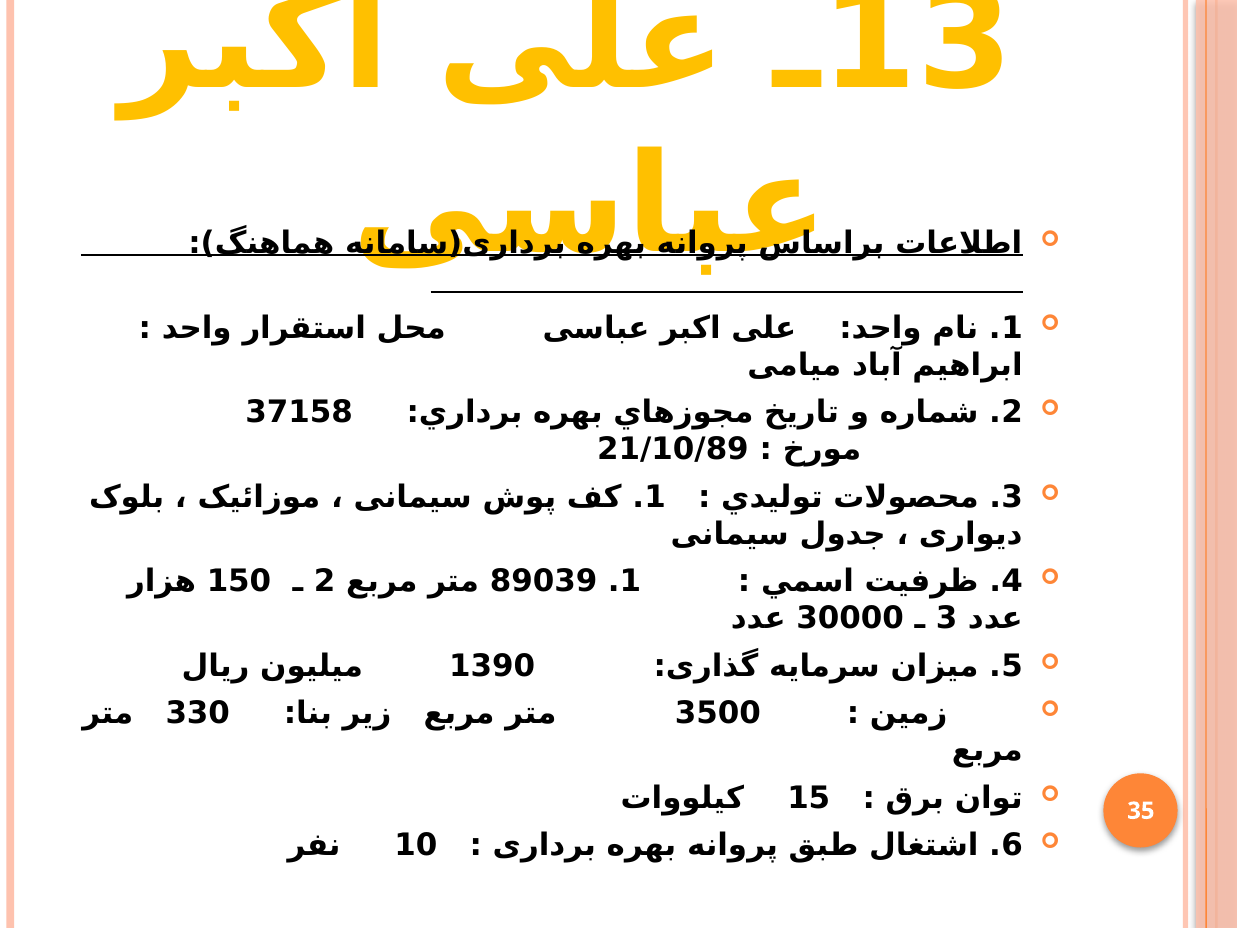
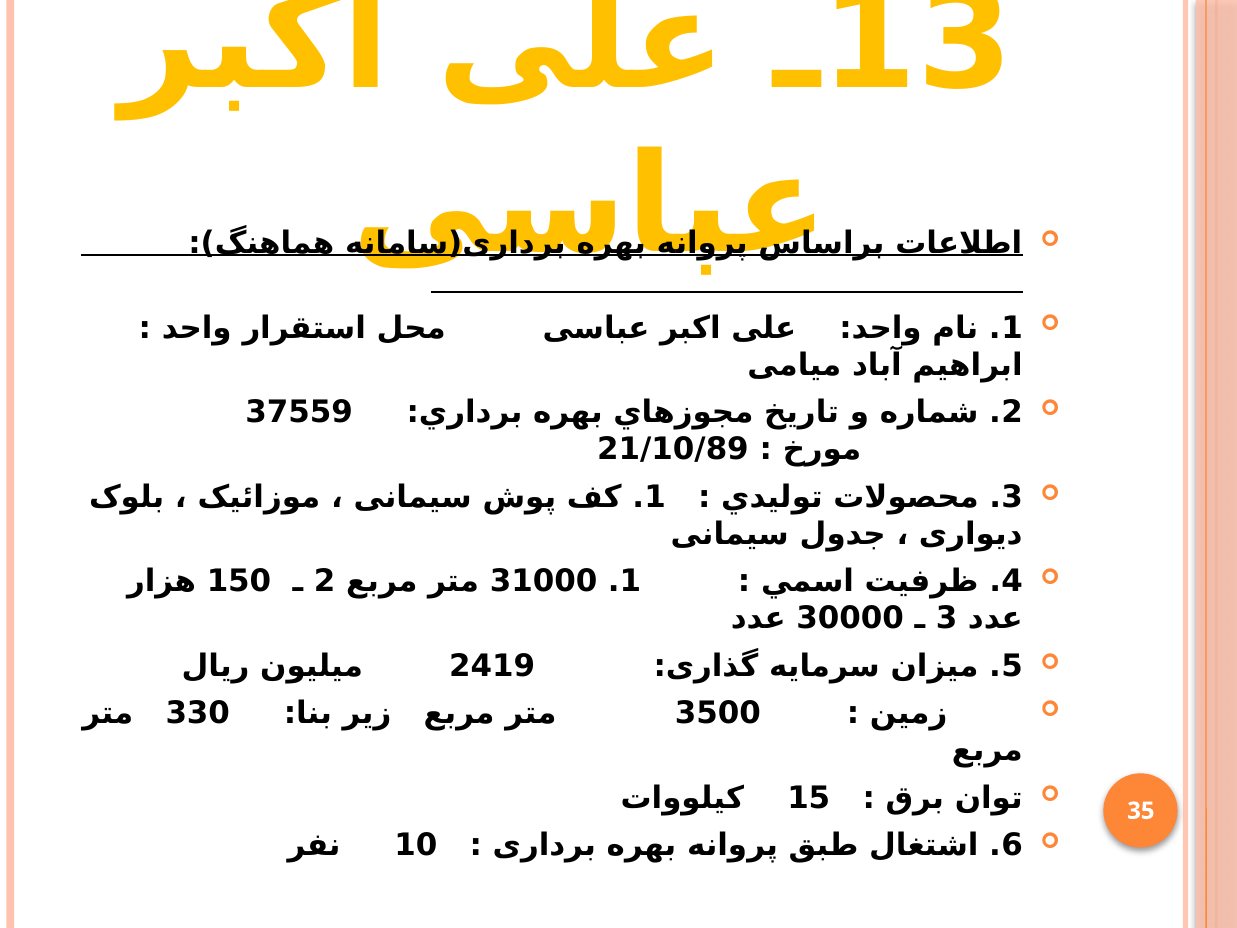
37158: 37158 -> 37559
89039: 89039 -> 31000
1390: 1390 -> 2419
